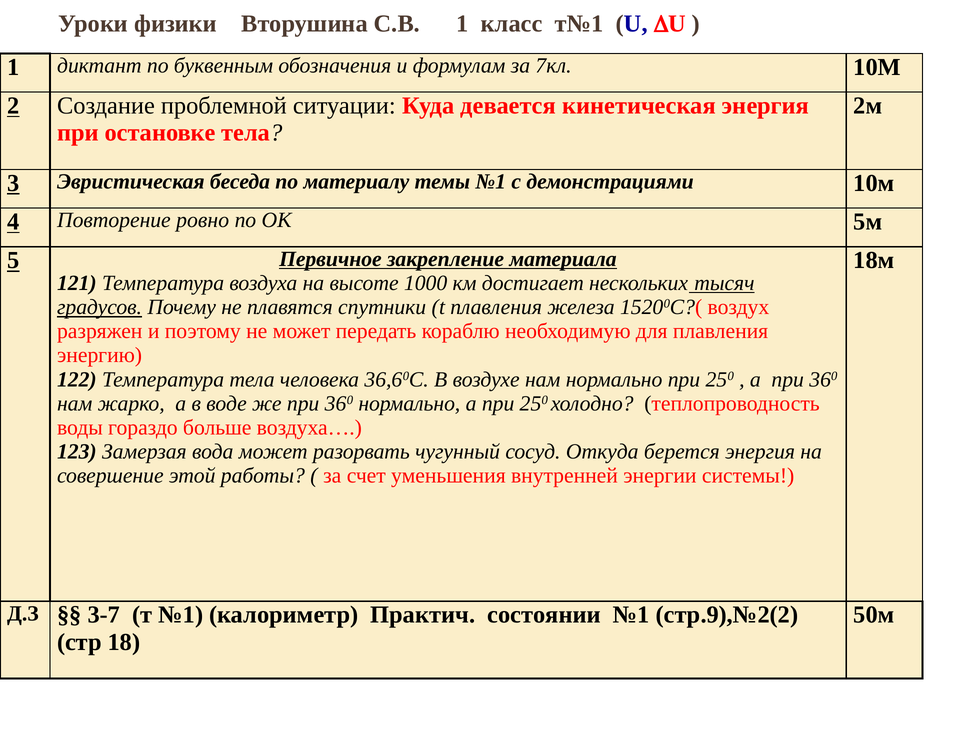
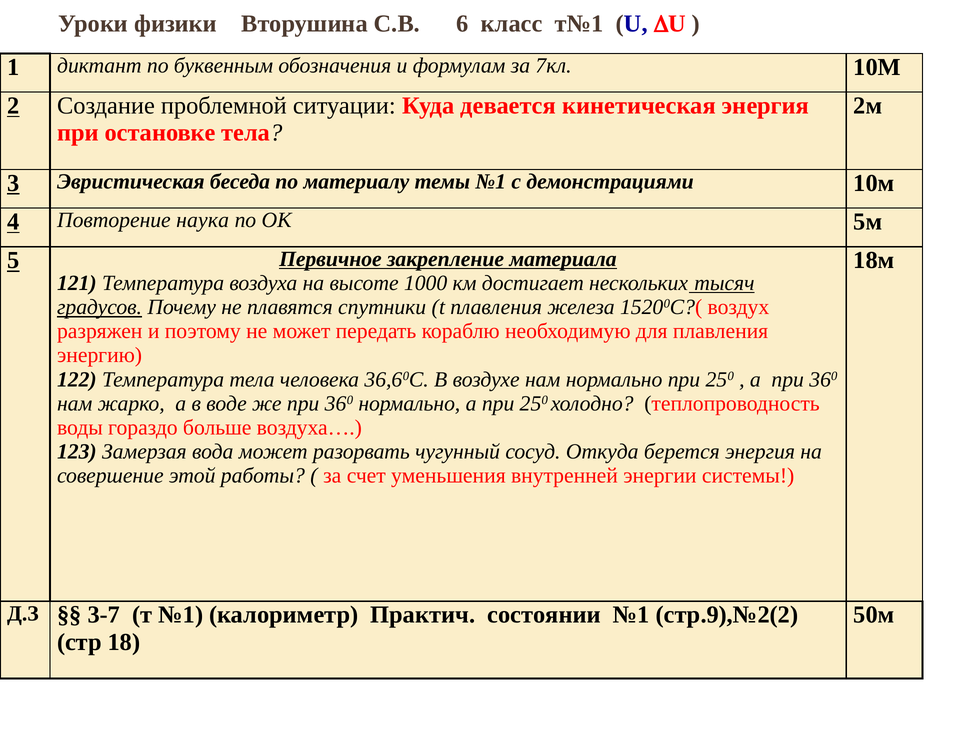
С.В 1: 1 -> 6
ровно: ровно -> наука
